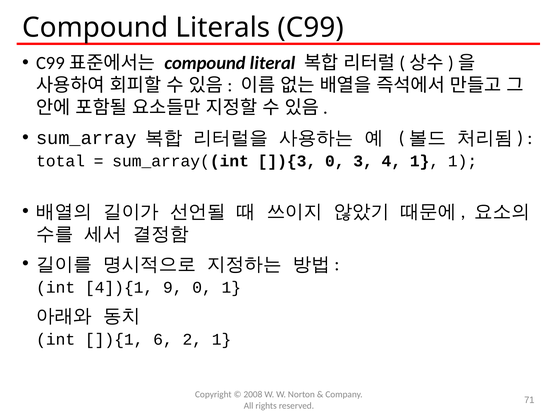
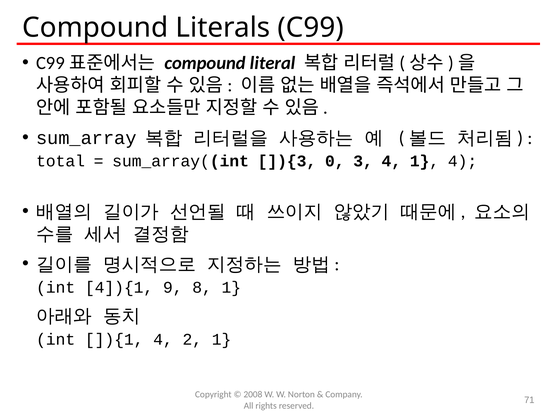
1 1: 1 -> 4
9 0: 0 -> 8
]){1 6: 6 -> 4
